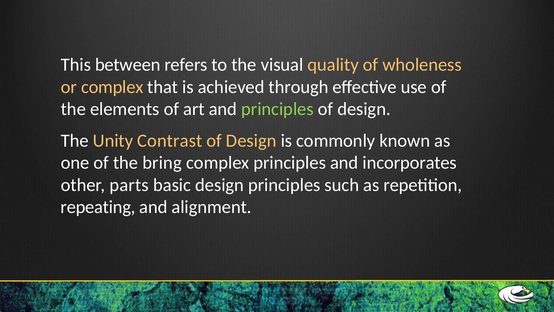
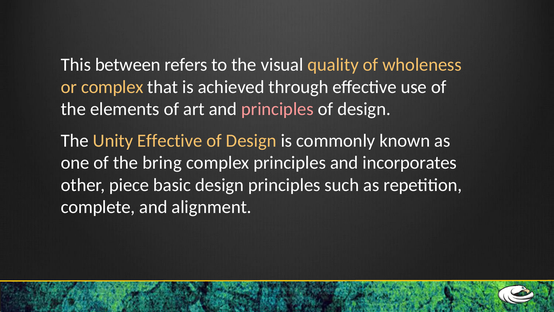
principles at (277, 109) colour: light green -> pink
Unity Contrast: Contrast -> Effective
parts: parts -> piece
repeating: repeating -> complete
